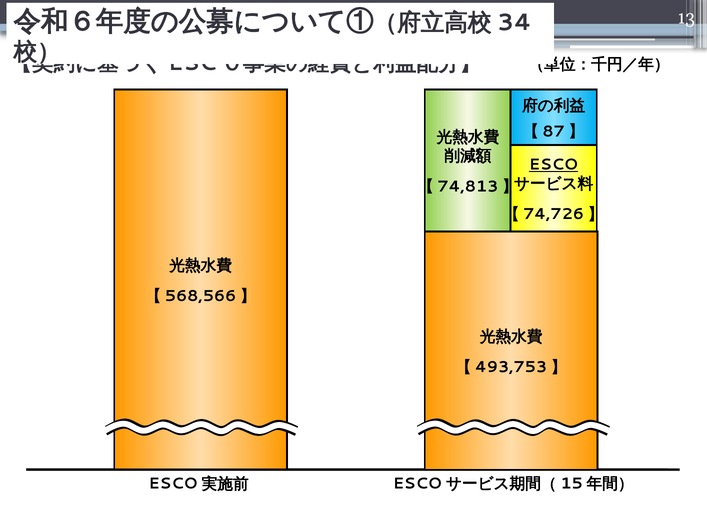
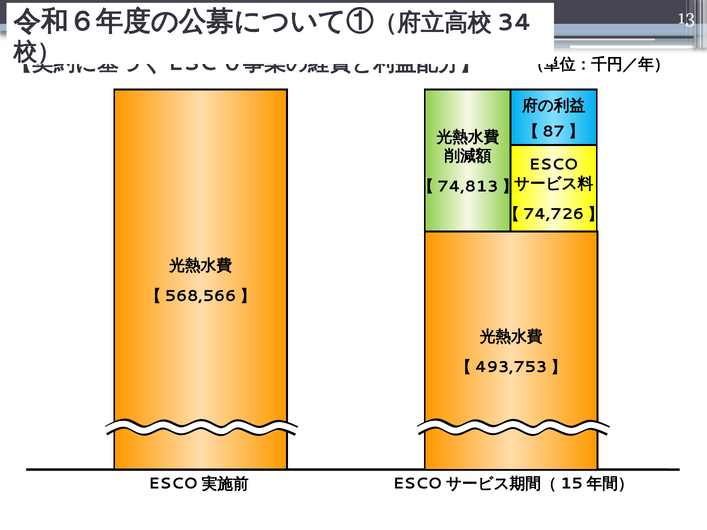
ESCO underline: present -> none
